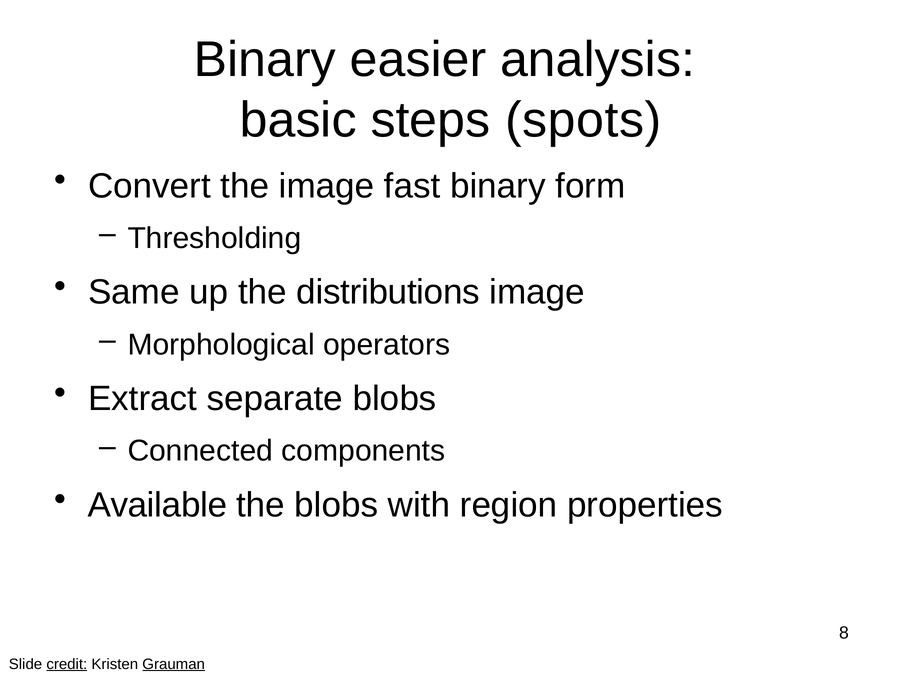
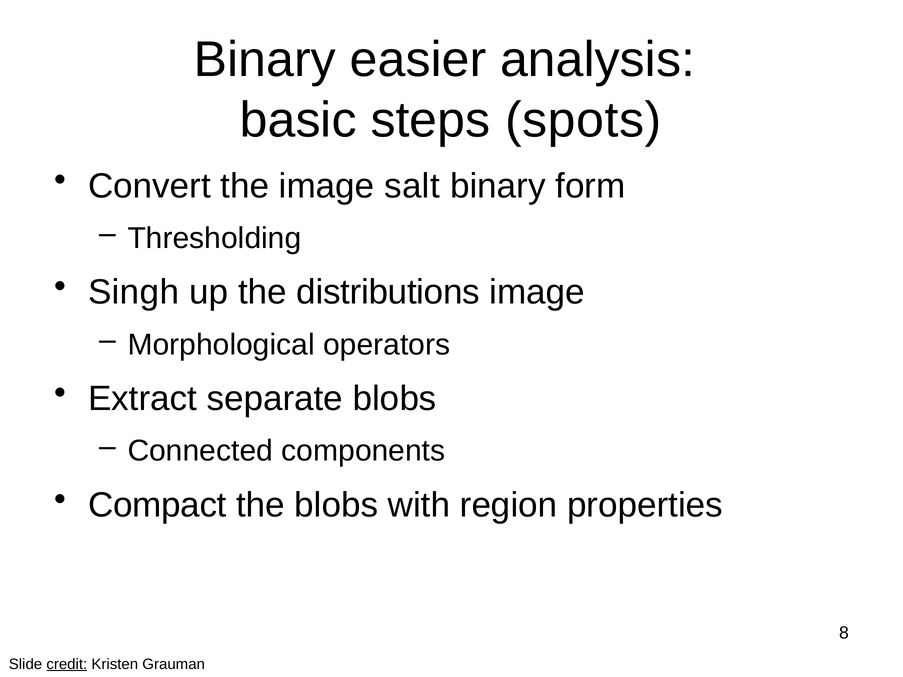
fast: fast -> salt
Same: Same -> Singh
Available: Available -> Compact
Grauman underline: present -> none
